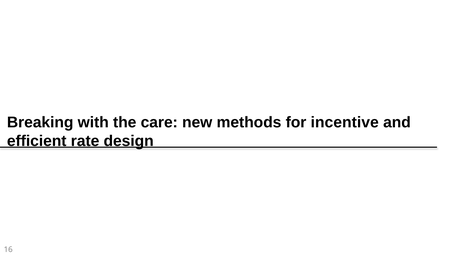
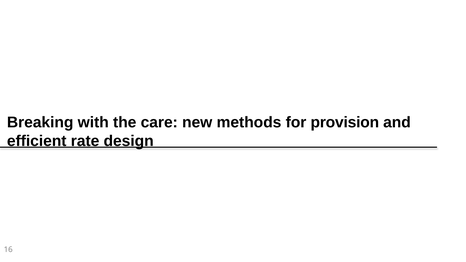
incentive: incentive -> provision
